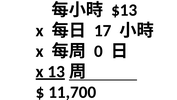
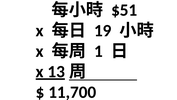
$13: $13 -> $51
17: 17 -> 19
0: 0 -> 1
